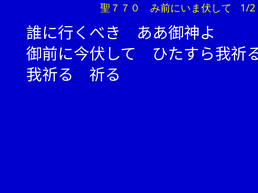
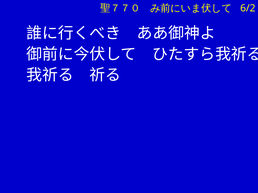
1/2: 1/2 -> 6/2
